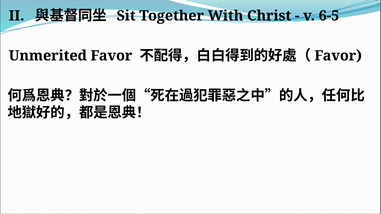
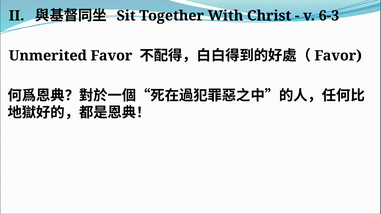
6-5: 6-5 -> 6-3
